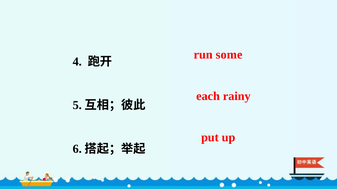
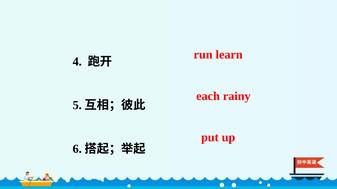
some: some -> learn
